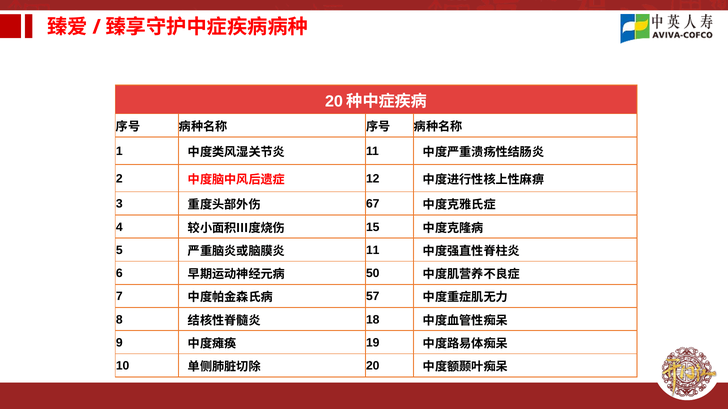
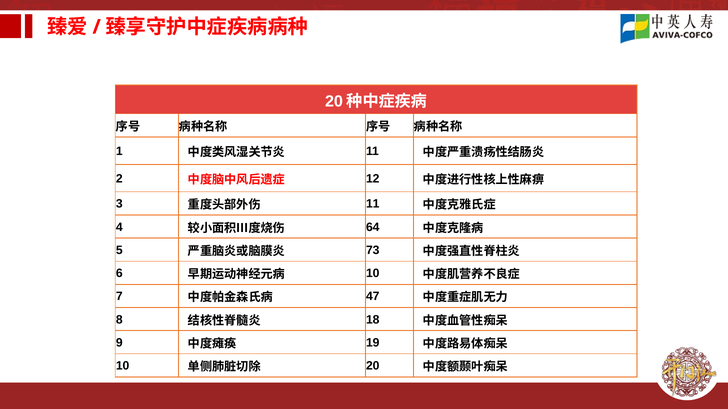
67 at (373, 204): 67 -> 11
15: 15 -> 64
11 at (373, 251): 11 -> 73
50 at (373, 274): 50 -> 10
57: 57 -> 47
